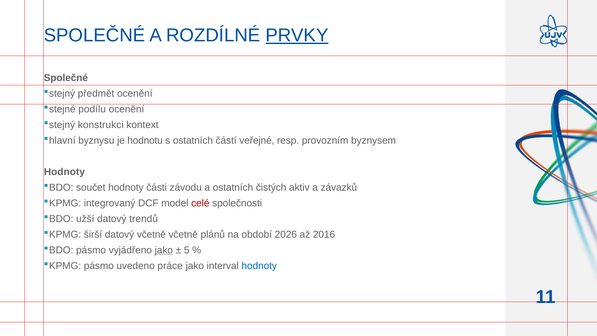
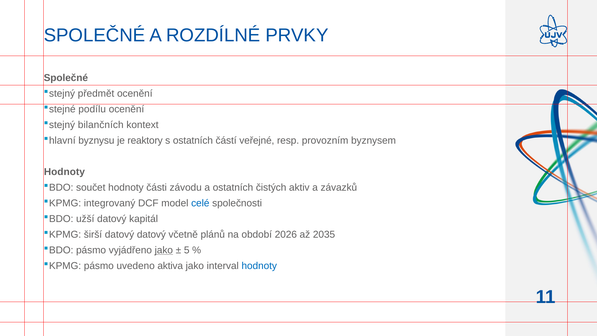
PRVKY underline: present -> none
konstrukci: konstrukci -> bilančních
hodnotu: hodnotu -> reaktory
celé colour: red -> blue
trendů: trendů -> kapitál
datový včetně: včetně -> datový
2016: 2016 -> 2035
práce: práce -> aktiva
